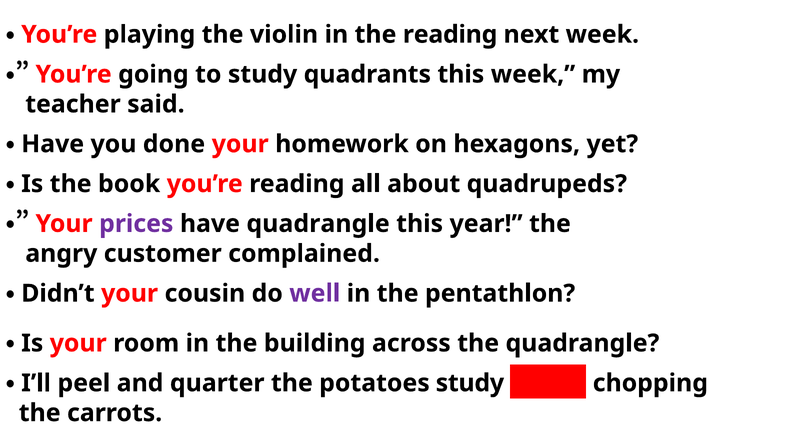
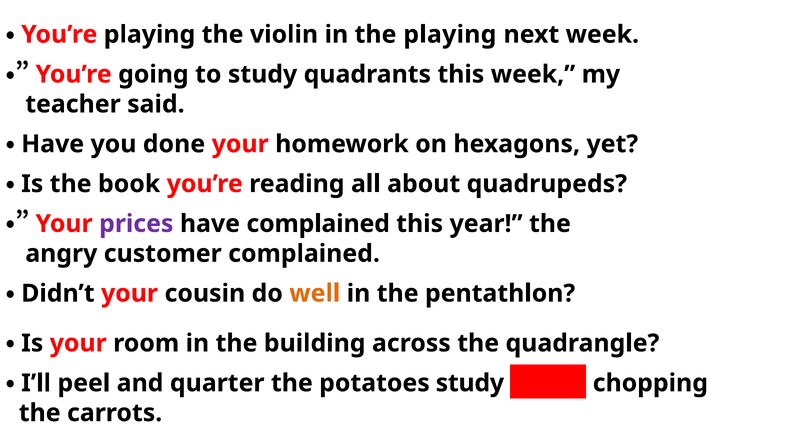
the reading: reading -> playing
have quadrangle: quadrangle -> complained
well colour: purple -> orange
